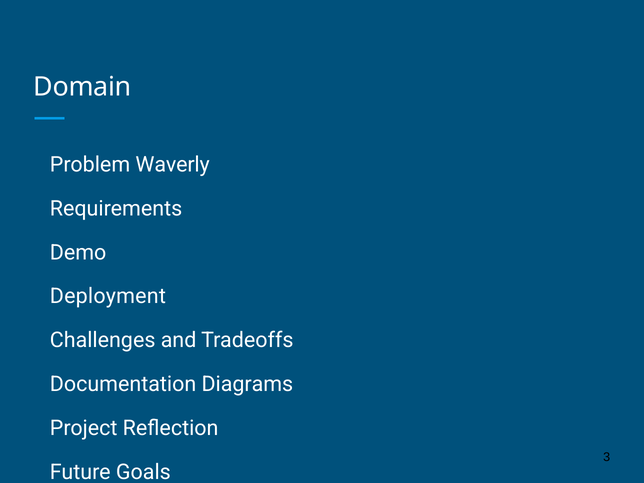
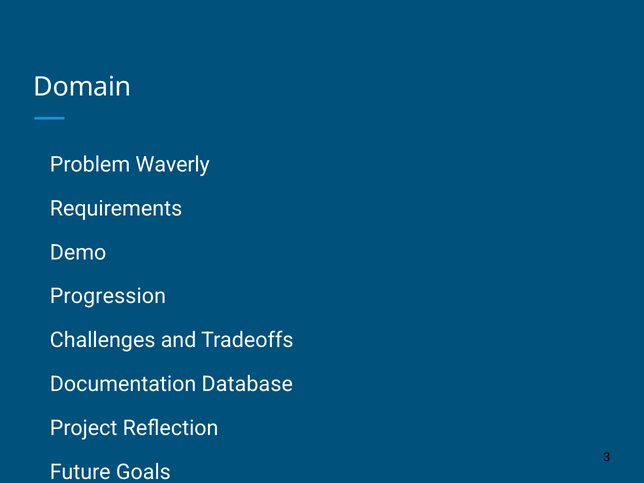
Deployment: Deployment -> Progression
Diagrams: Diagrams -> Database
